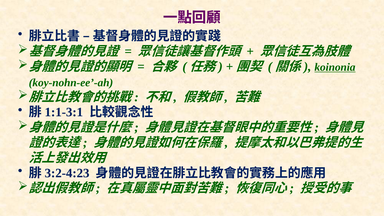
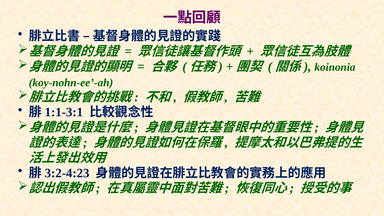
koinonia underline: present -> none
